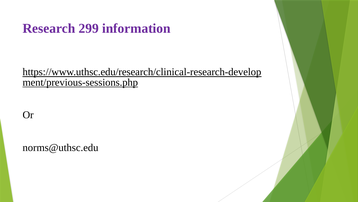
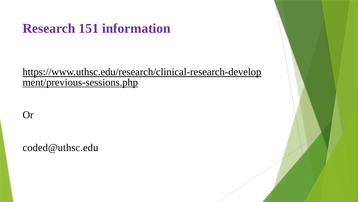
299: 299 -> 151
norms@uthsc.edu: norms@uthsc.edu -> coded@uthsc.edu
